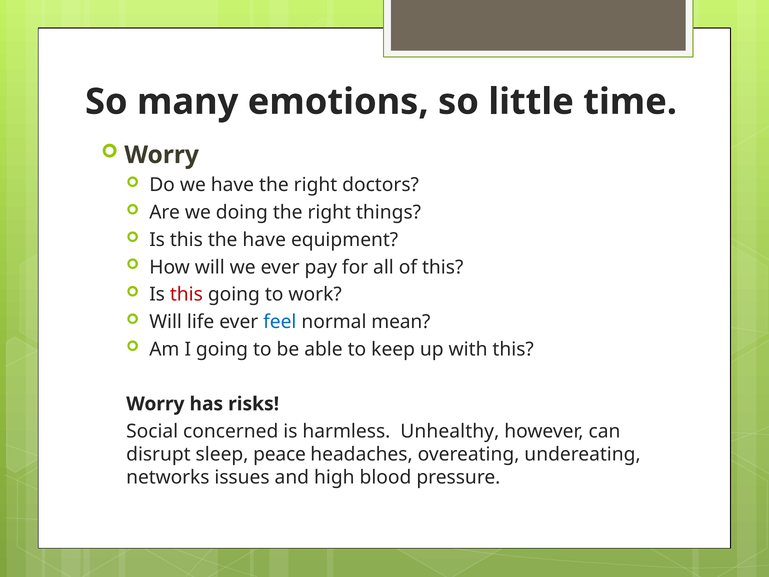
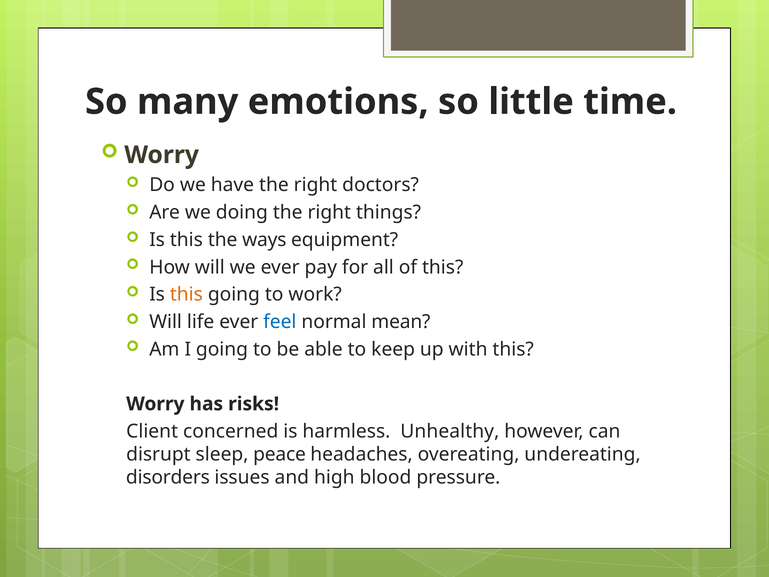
the have: have -> ways
this at (186, 294) colour: red -> orange
Social: Social -> Client
networks: networks -> disorders
